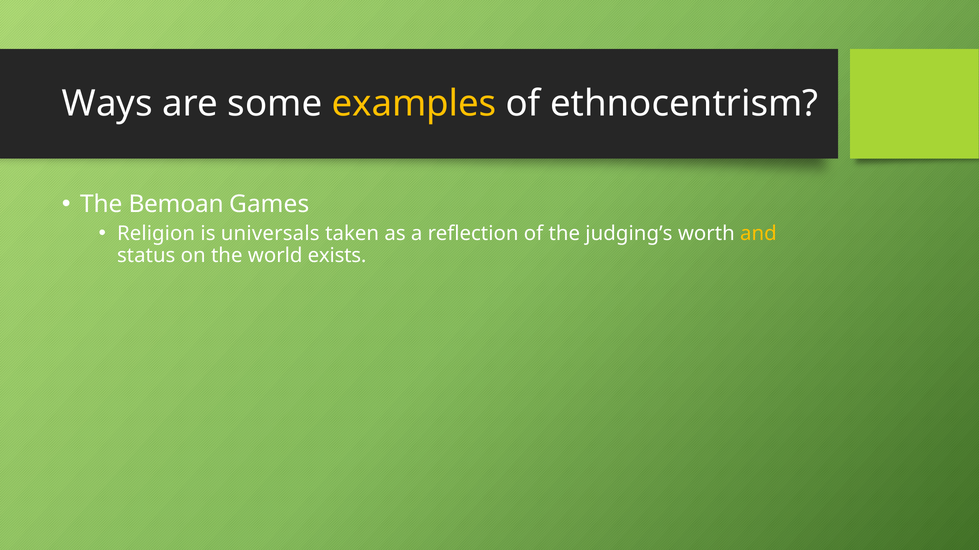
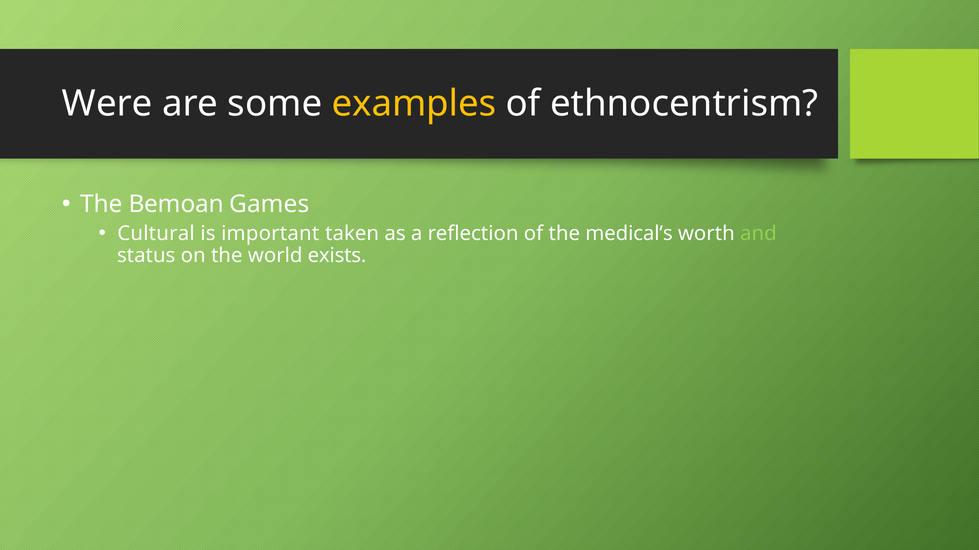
Ways: Ways -> Were
Religion: Religion -> Cultural
universals: universals -> important
judging’s: judging’s -> medical’s
and colour: yellow -> light green
